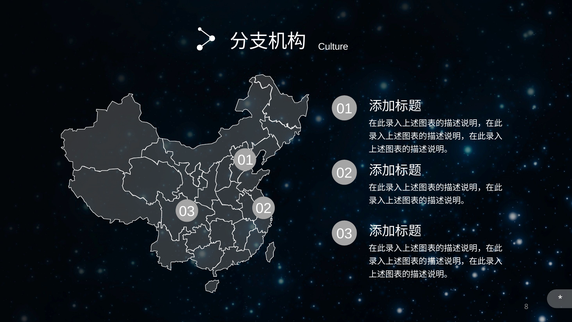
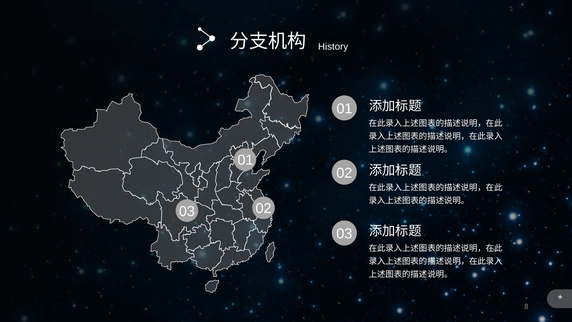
Culture: Culture -> History
